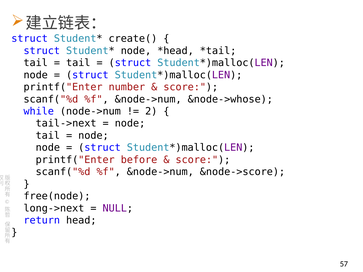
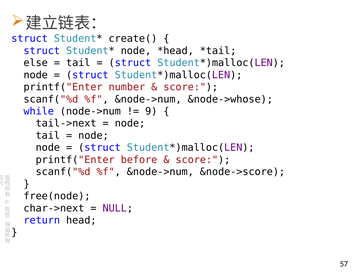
tail at (36, 63): tail -> else
2: 2 -> 9
long->next: long->next -> char->next
